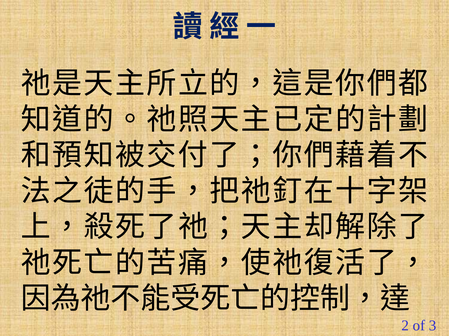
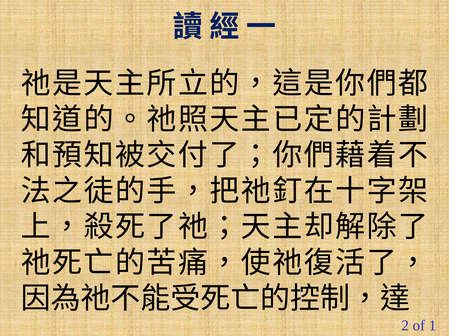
3: 3 -> 1
